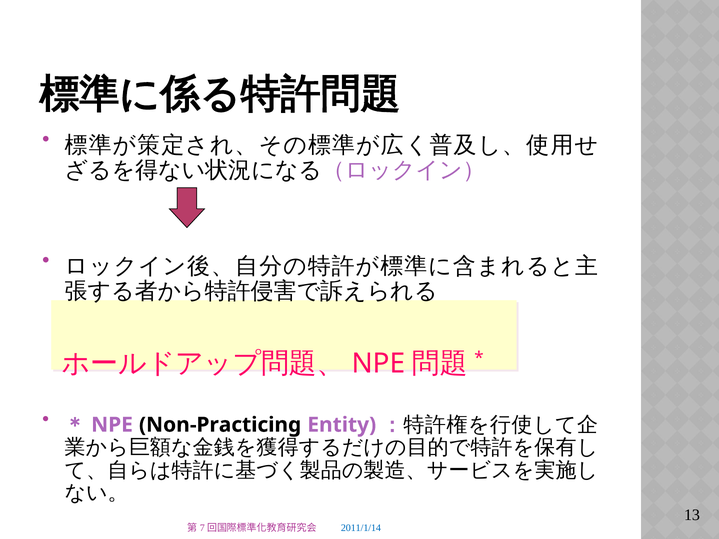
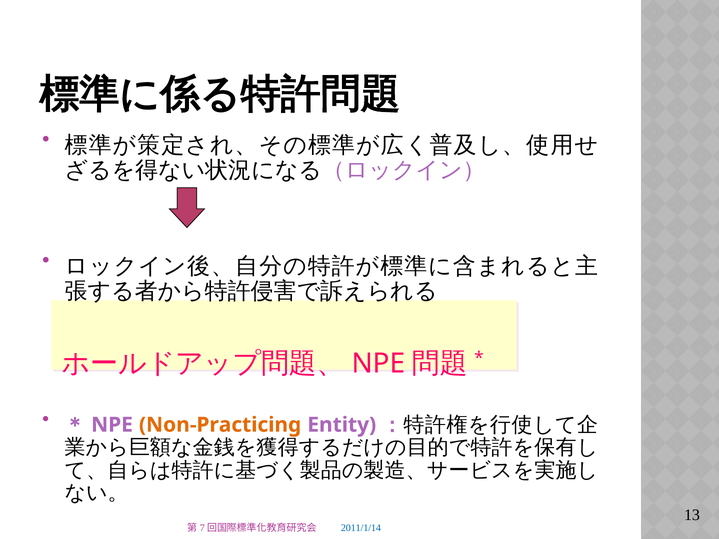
Non-Practicing colour: black -> orange
